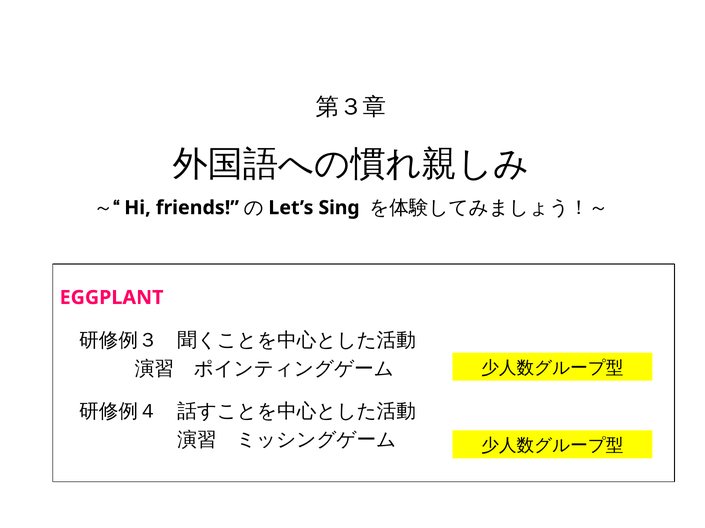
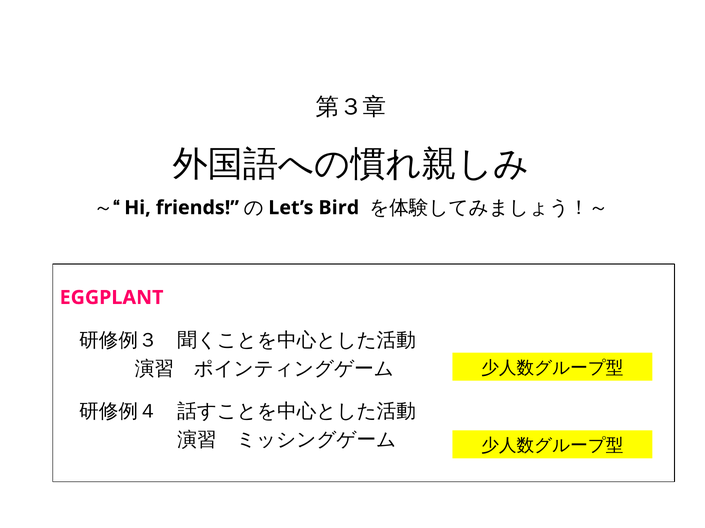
Sing: Sing -> Bird
